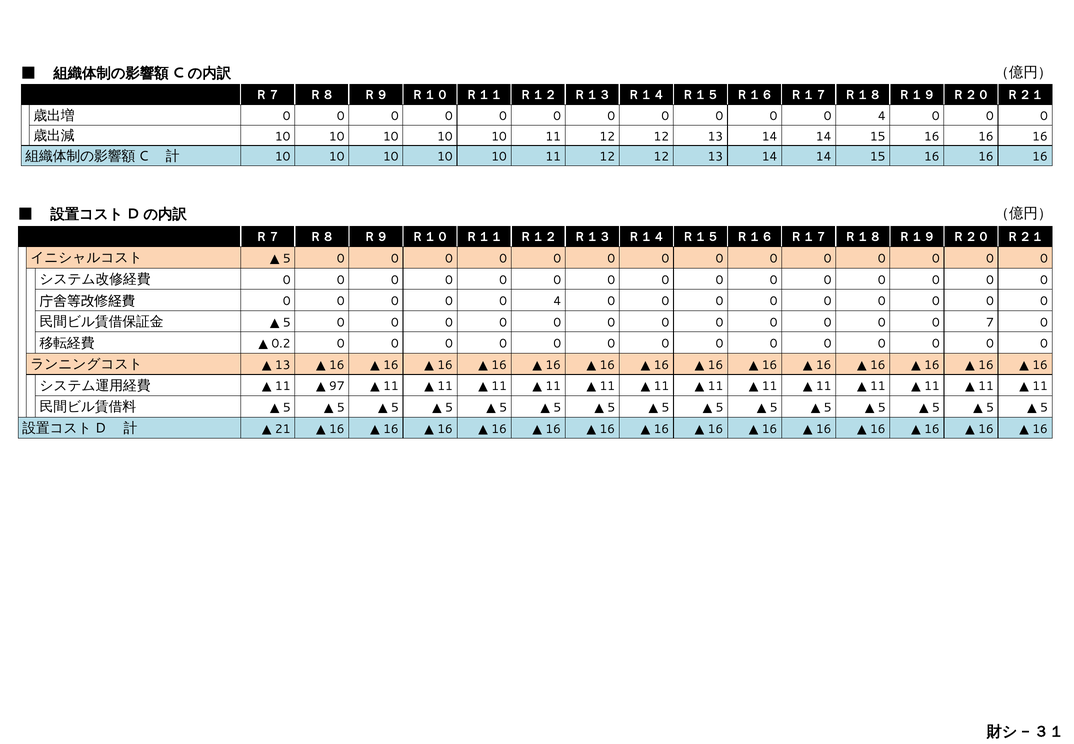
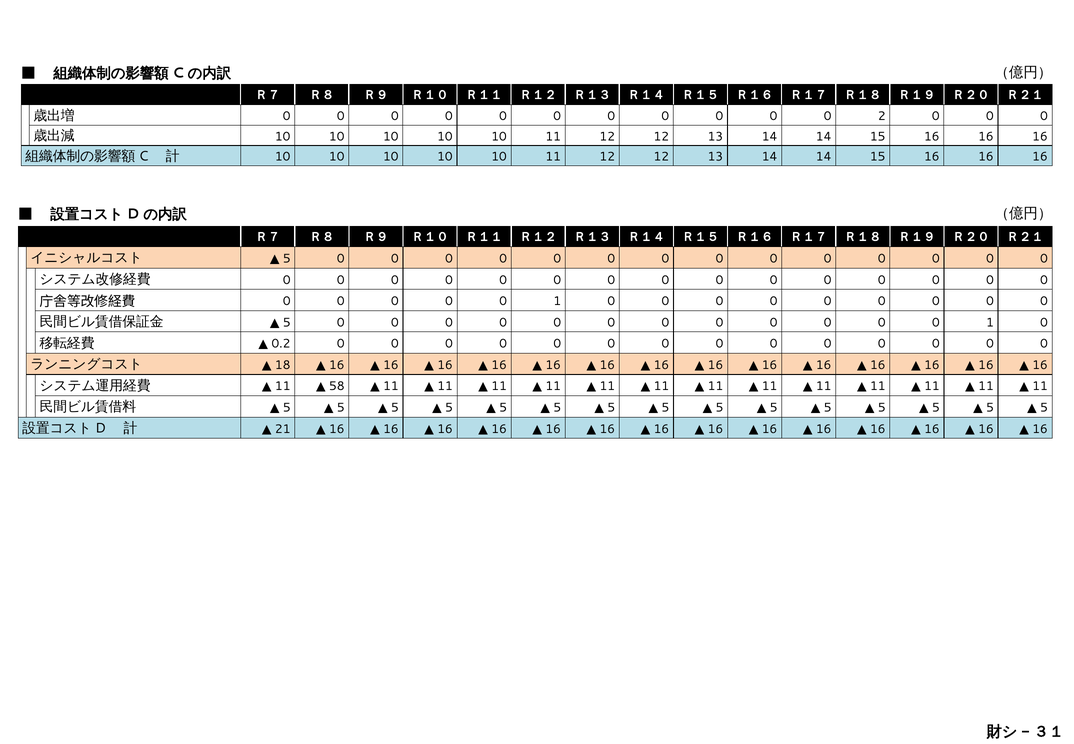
4 at (882, 116): 4 -> 2
4 at (557, 301): 4 -> 1
7 at (990, 322): 7 -> 1
13 at (283, 365): 13 -> 18
97: 97 -> 58
